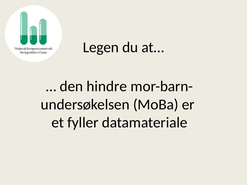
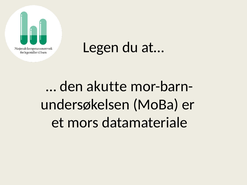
hindre: hindre -> akutte
fyller: fyller -> mors
